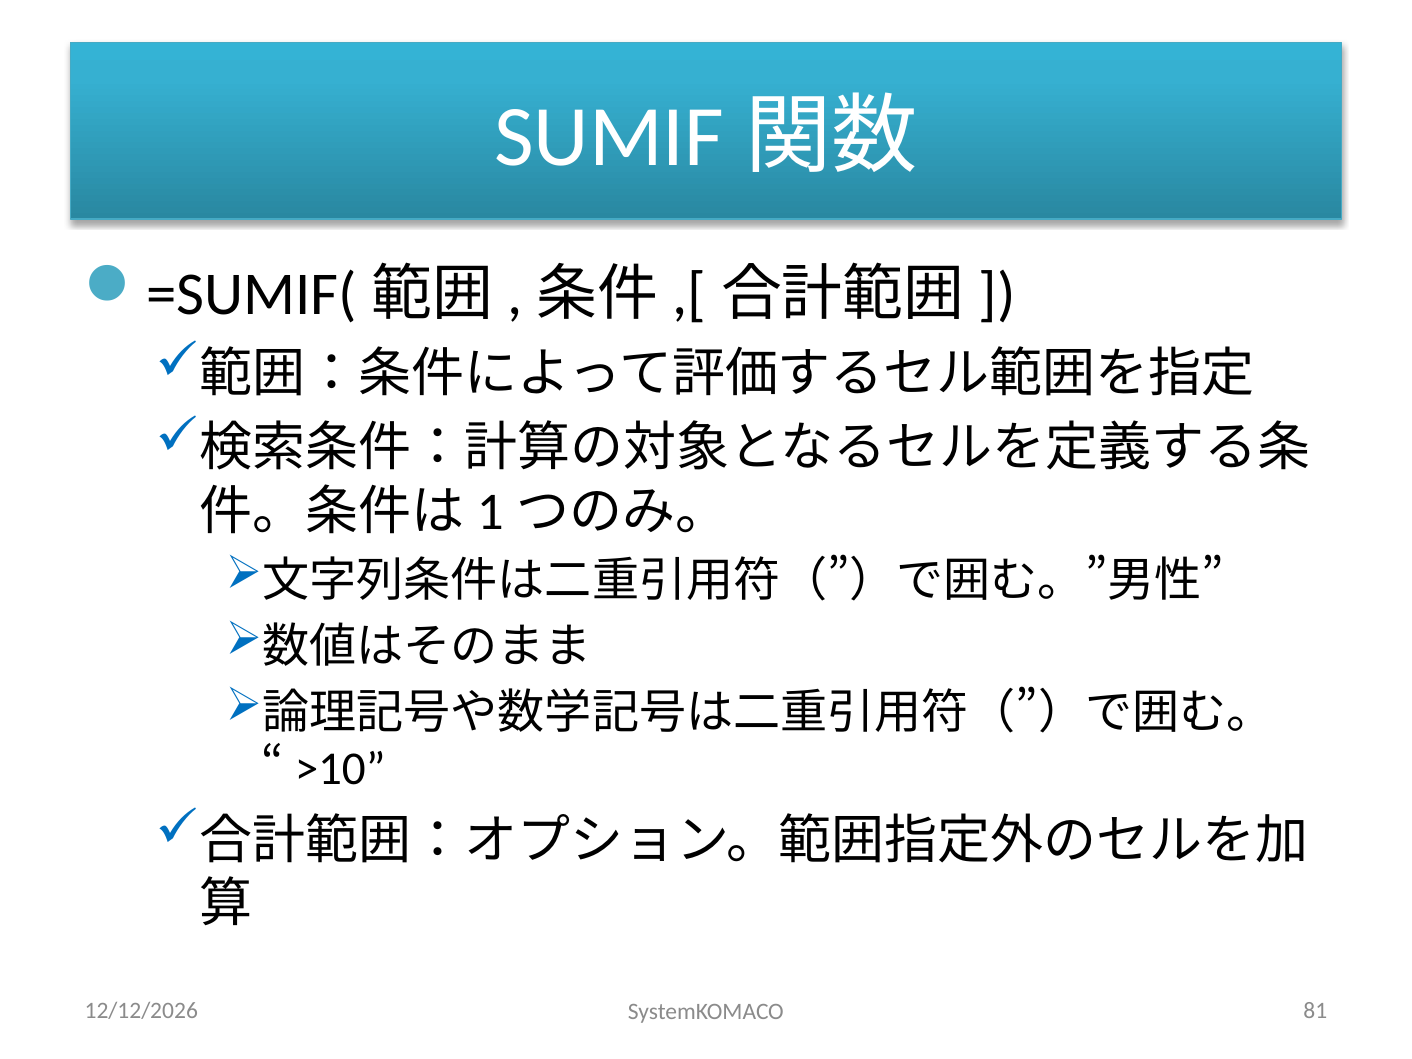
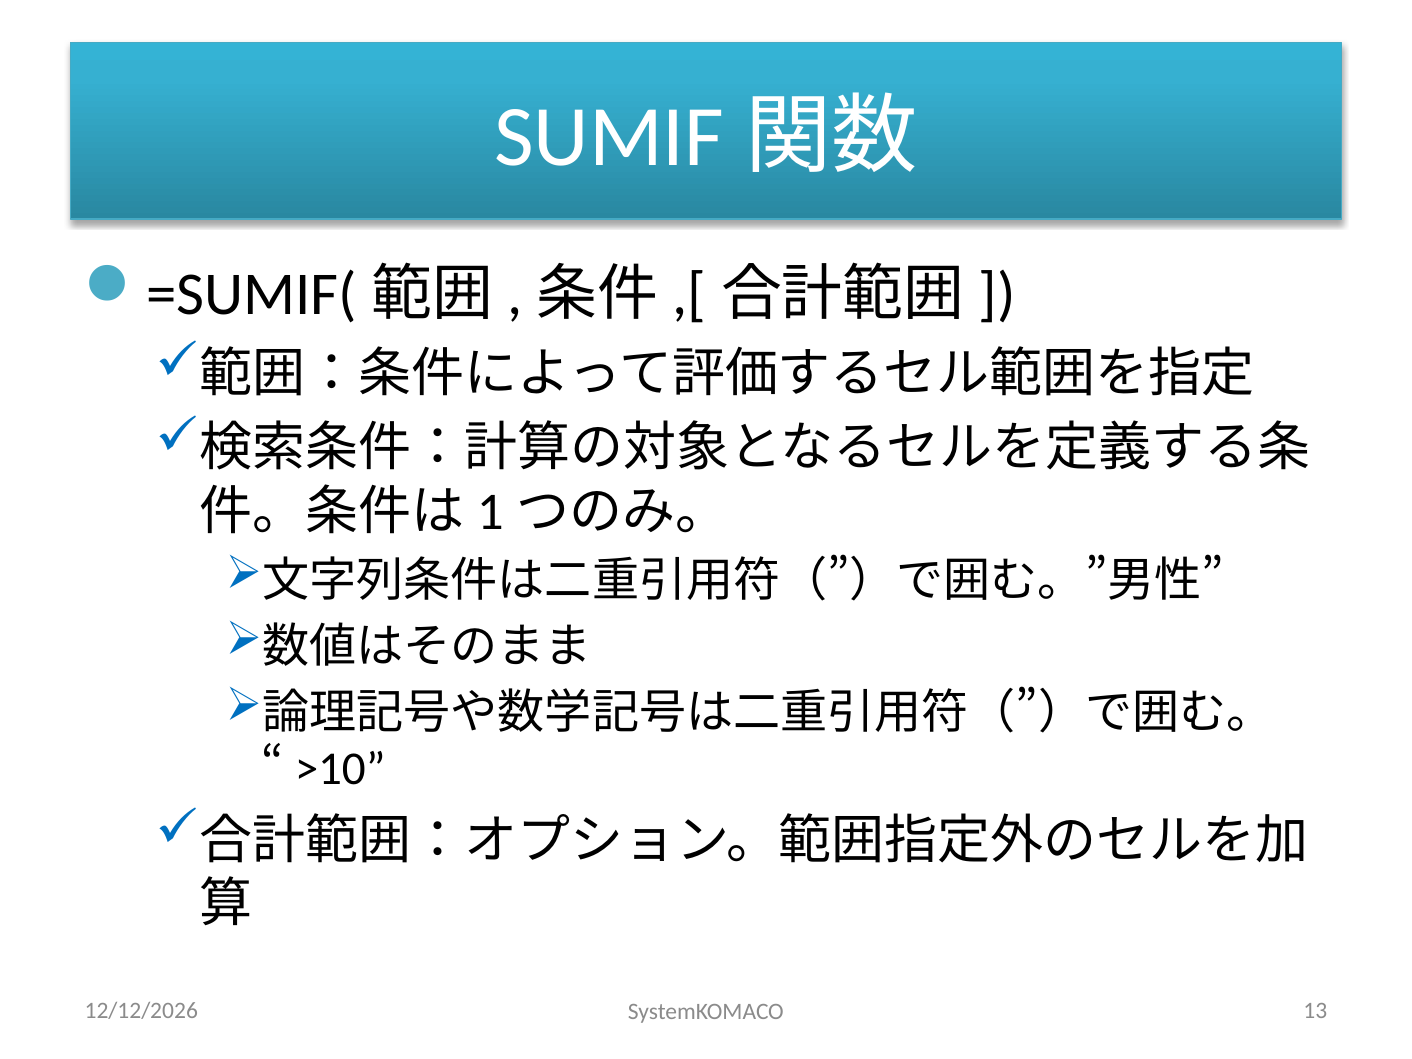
81: 81 -> 13
